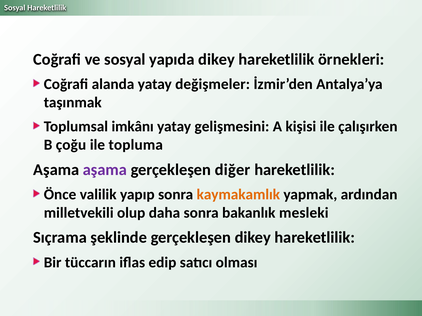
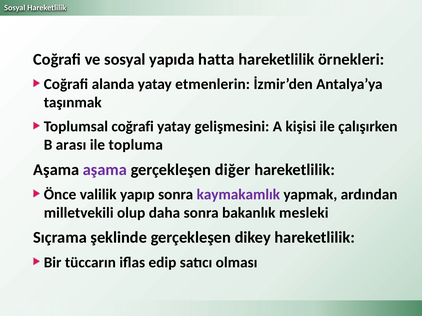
yapıda dikey: dikey -> hatta
değişmeler: değişmeler -> etmenlerin
Toplumsal imkânı: imkânı -> coğrafi
çoğu: çoğu -> arası
kaymakamlık colour: orange -> purple
